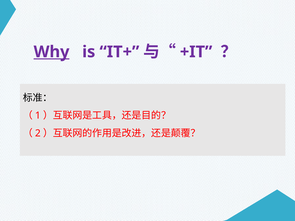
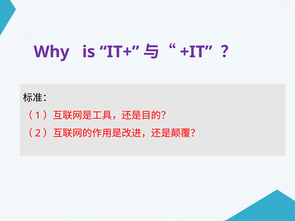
Why underline: present -> none
